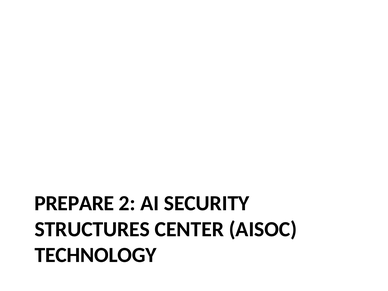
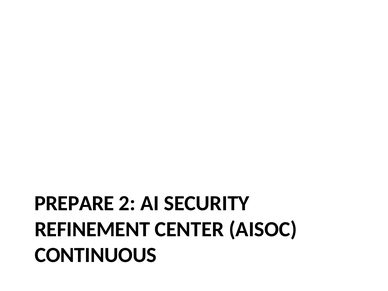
STRUCTURES: STRUCTURES -> REFINEMENT
TECHNOLOGY: TECHNOLOGY -> CONTINUOUS
